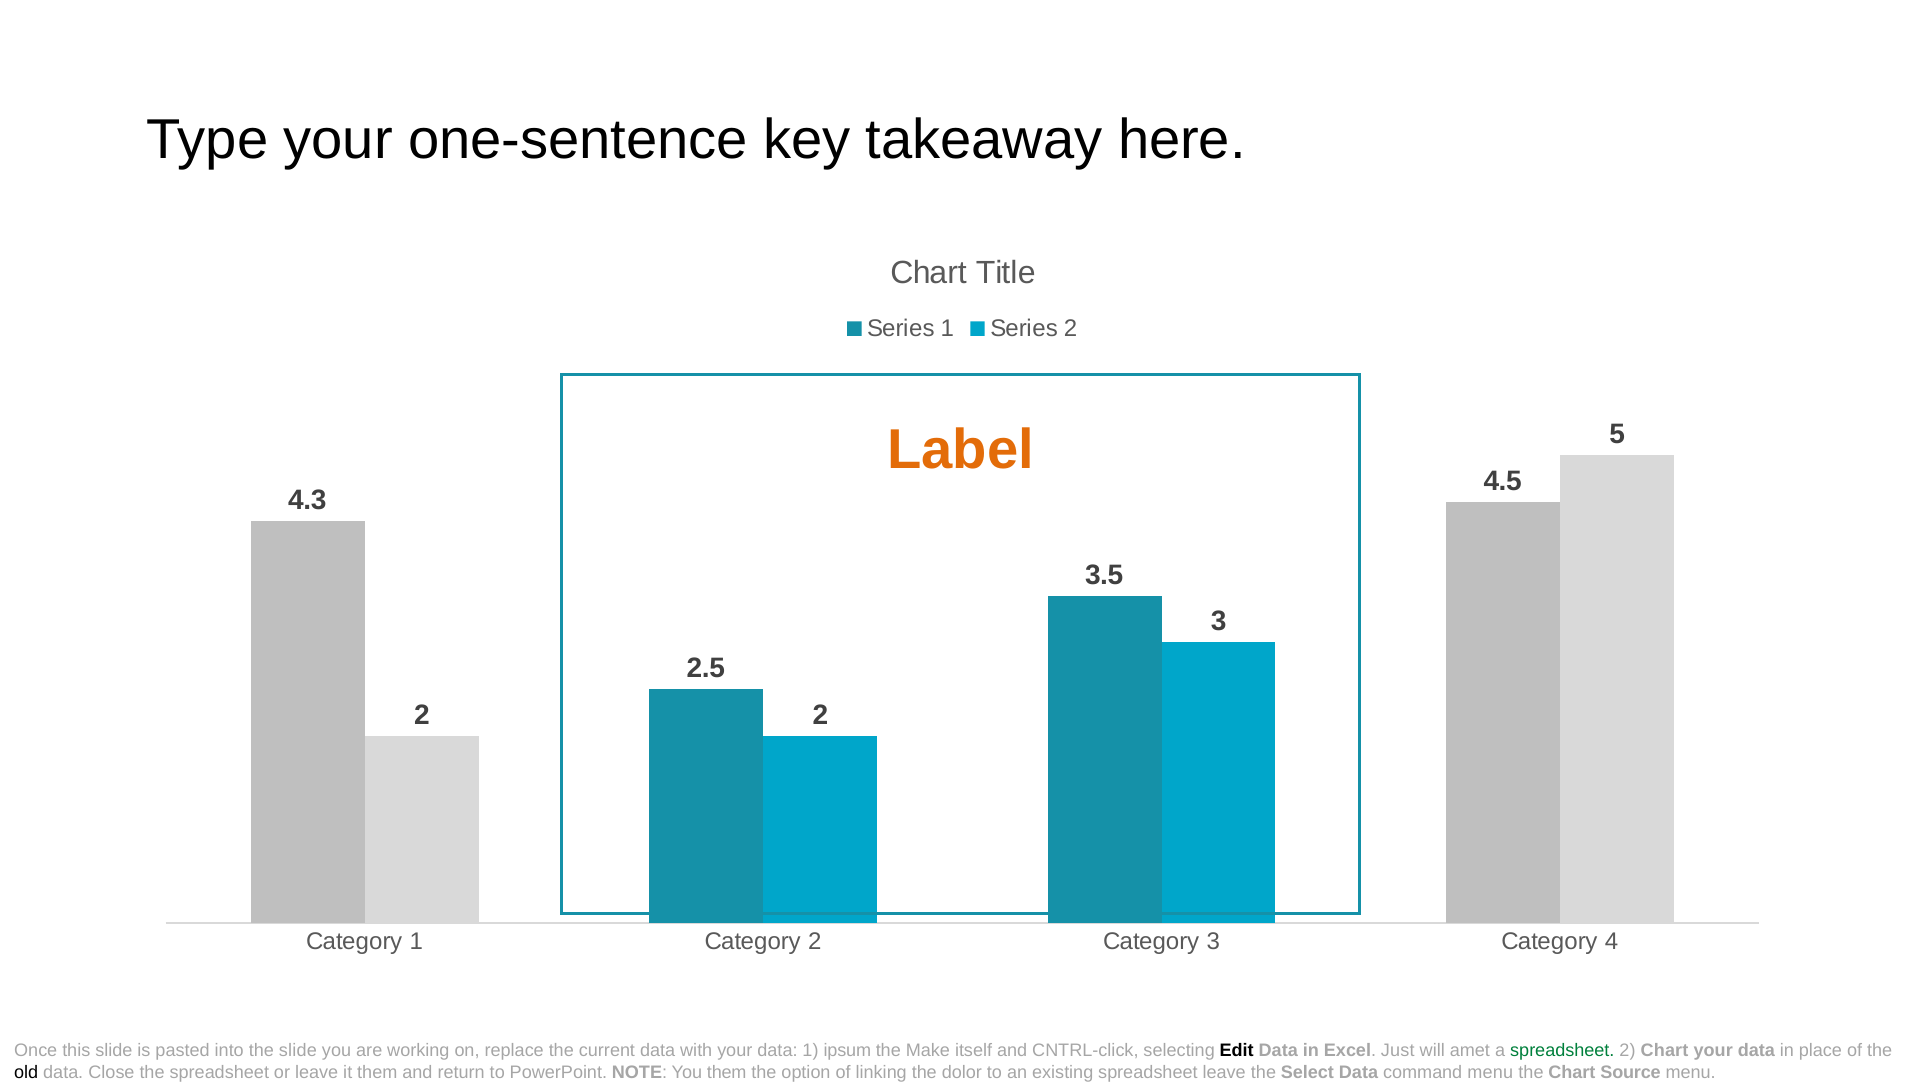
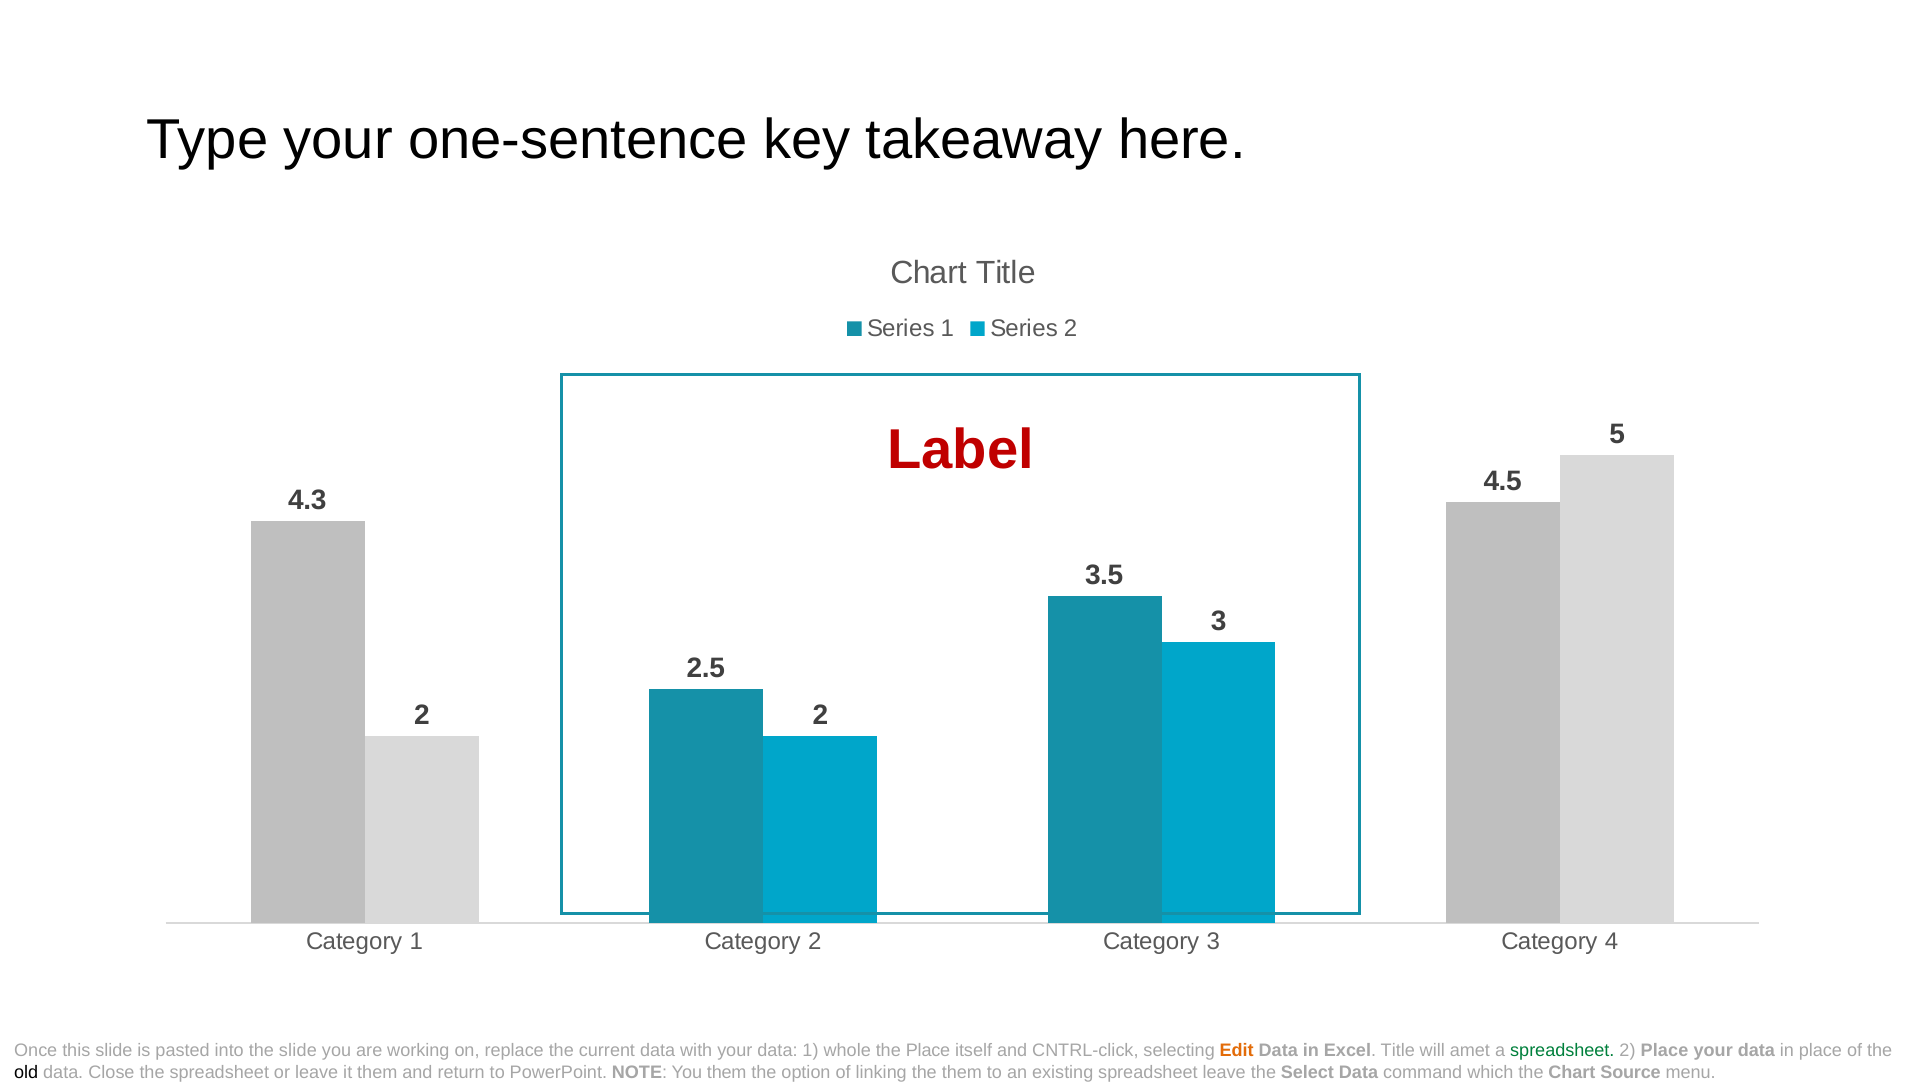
Label colour: orange -> red
ipsum: ipsum -> whole
the Make: Make -> Place
Edit colour: black -> orange
Excel Just: Just -> Title
2 Chart: Chart -> Place
the dolor: dolor -> them
command menu: menu -> which
